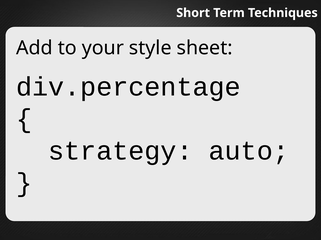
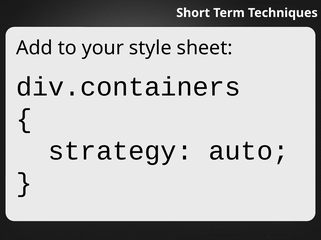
div.percentage: div.percentage -> div.containers
